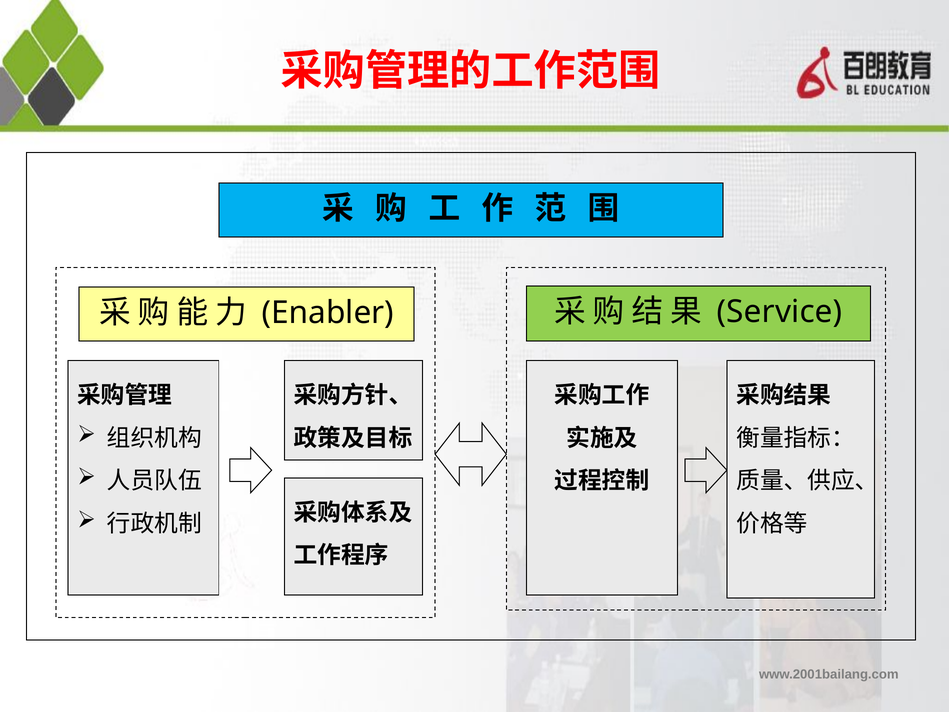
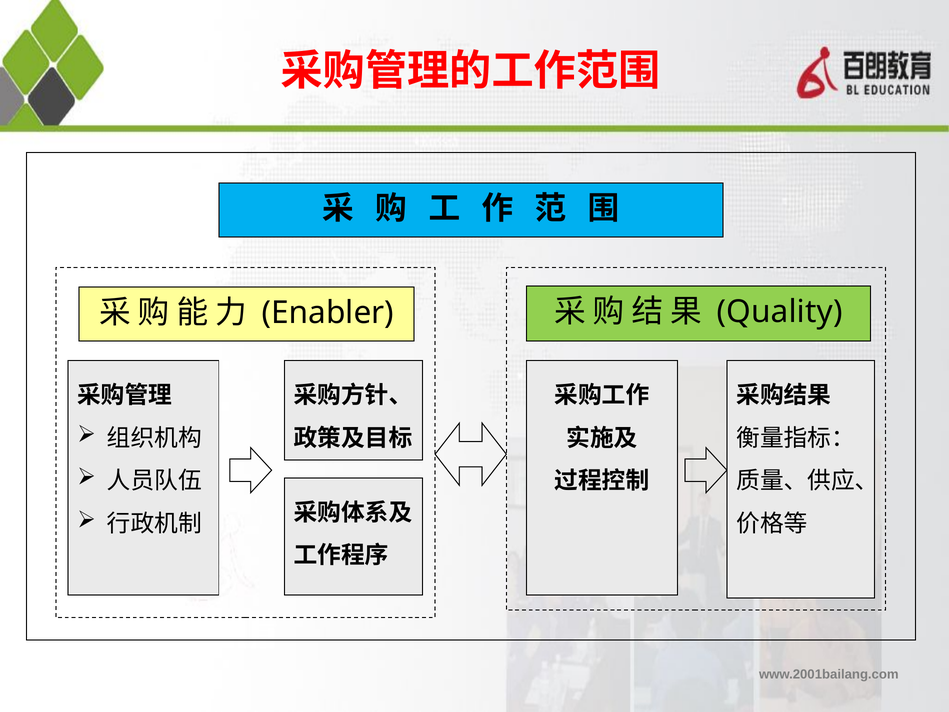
Service: Service -> Quality
